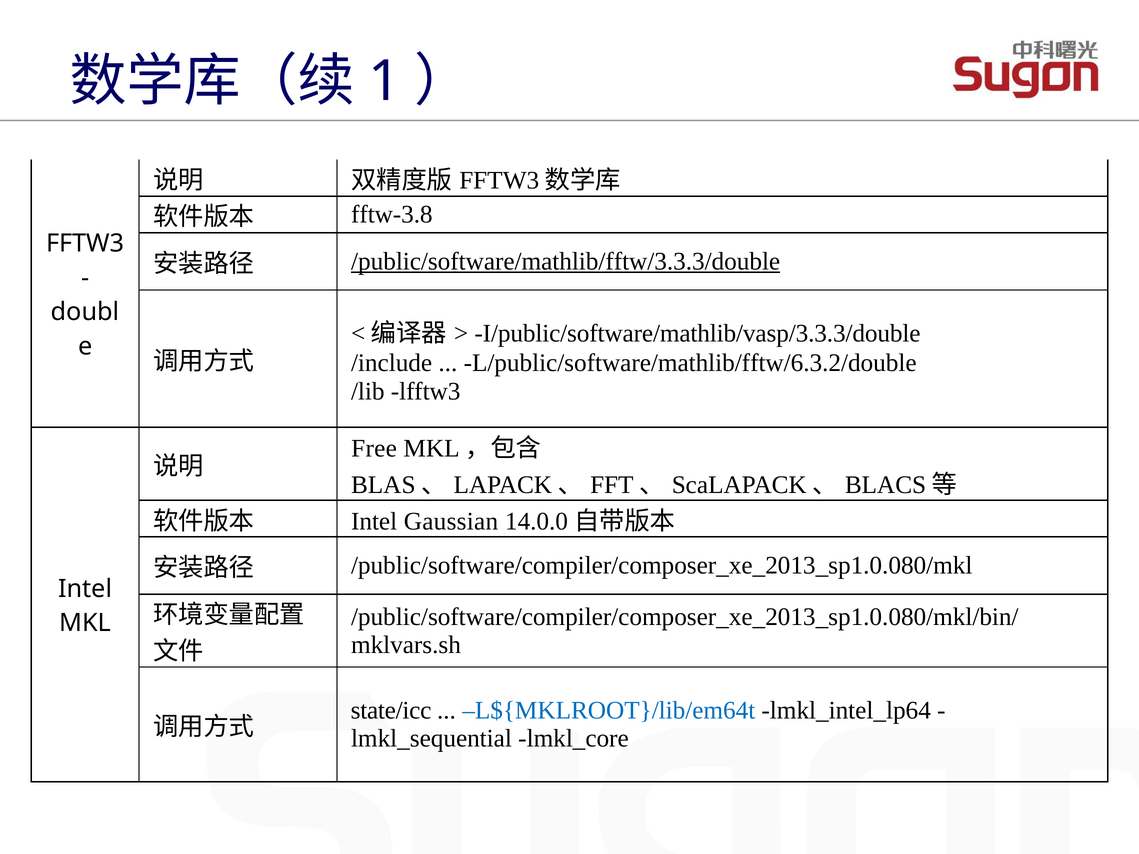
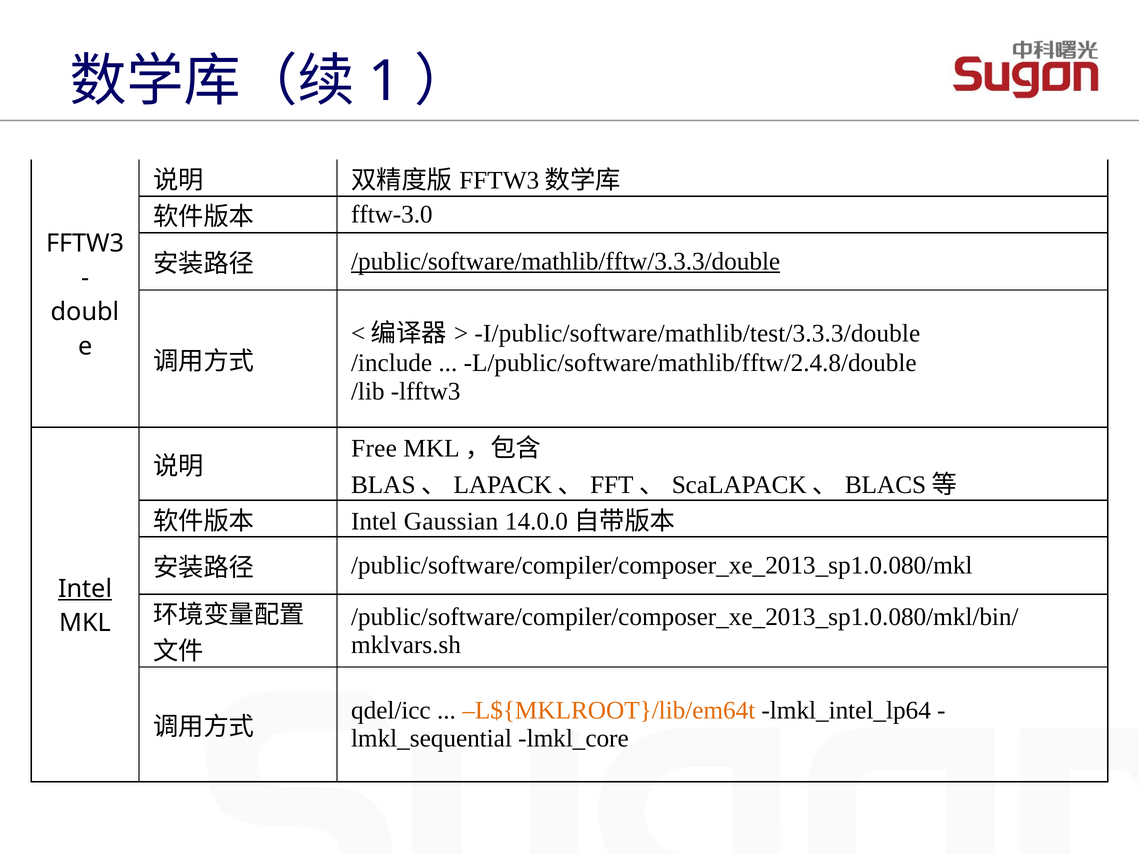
fftw-3.8: fftw-3.8 -> fftw-3.0
I/public/software/mathlib/vasp/3.3.3/double: I/public/software/mathlib/vasp/3.3.3/double -> I/public/software/mathlib/test/3.3.3/double
L/public/software/mathlib/fftw/6.3.2/double: L/public/software/mathlib/fftw/6.3.2/double -> L/public/software/mathlib/fftw/2.4.8/double
Intel at (85, 589) underline: none -> present
state/icc: state/icc -> qdel/icc
L${MKLROOT}/lib/em64t colour: blue -> orange
